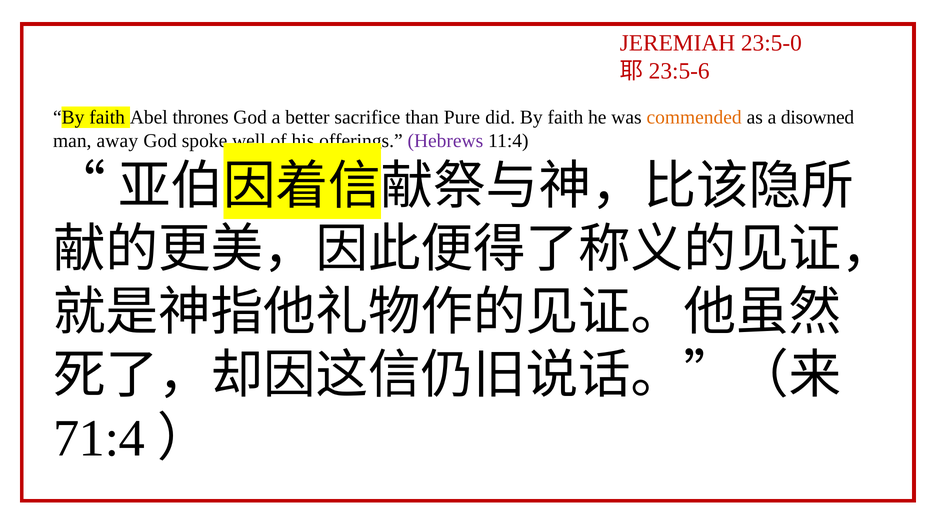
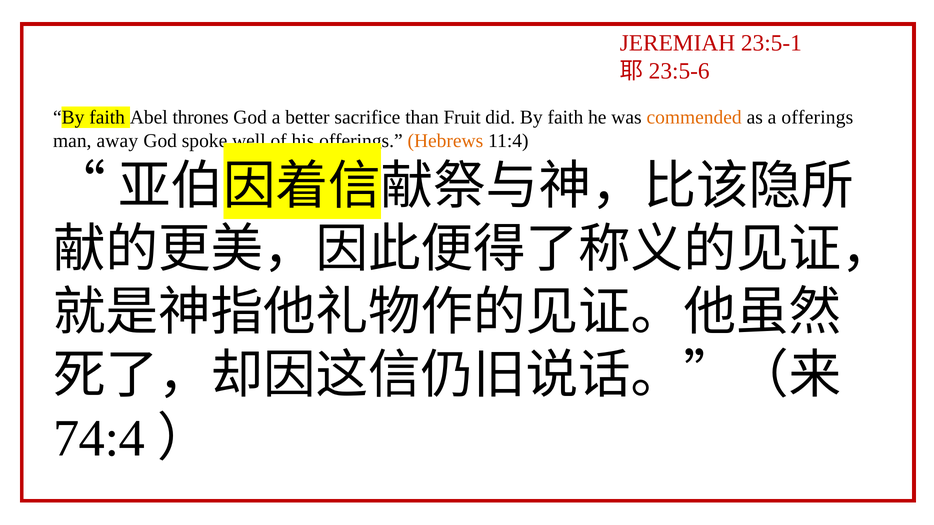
23:5-0: 23:5-0 -> 23:5-1
Pure: Pure -> Fruit
a disowned: disowned -> offerings
Hebrews colour: purple -> orange
71:4: 71:4 -> 74:4
